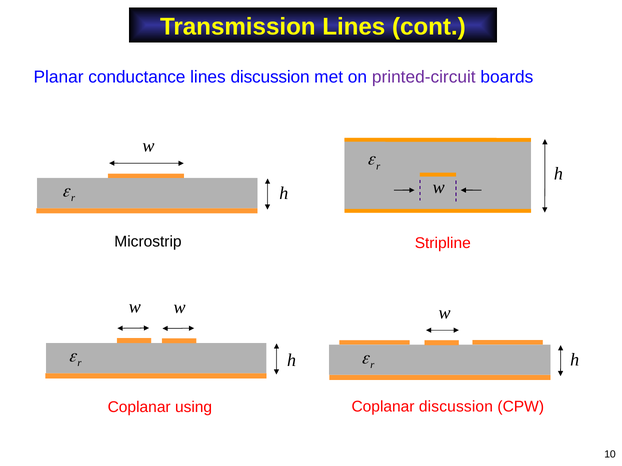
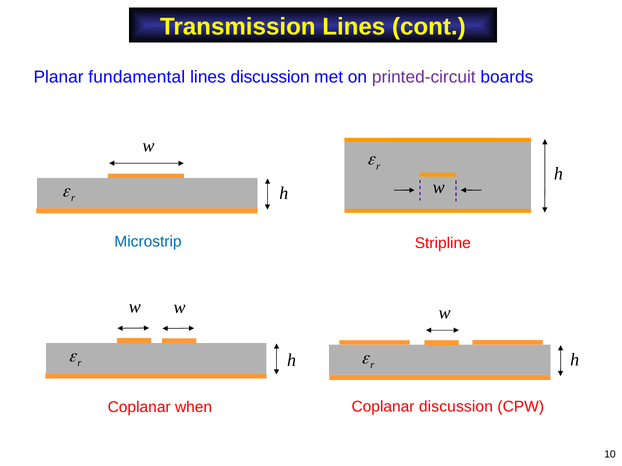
conductance: conductance -> fundamental
Microstrip colour: black -> blue
using: using -> when
